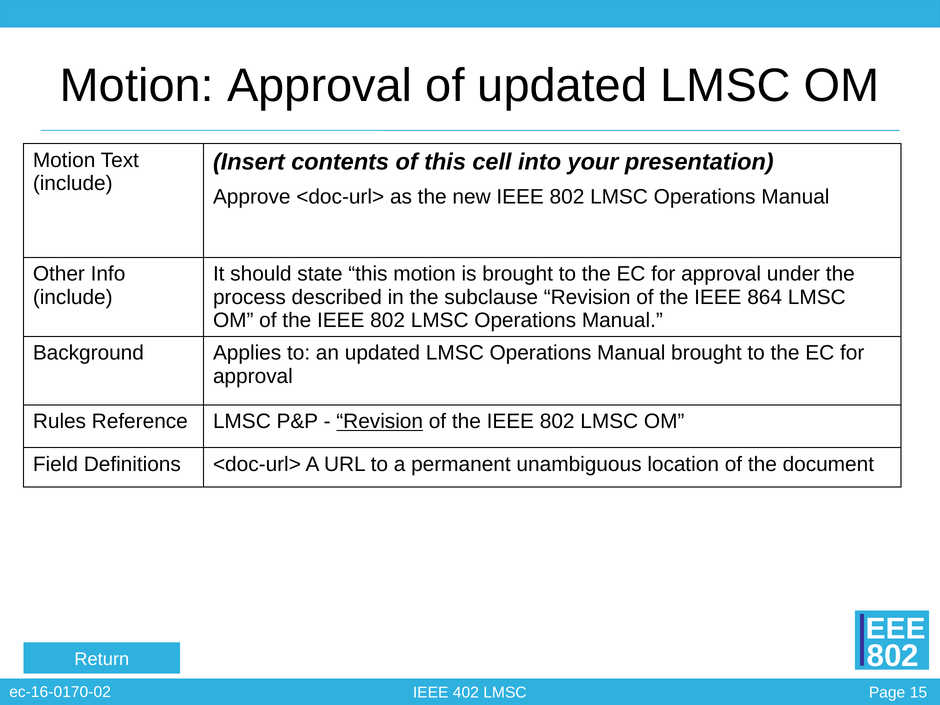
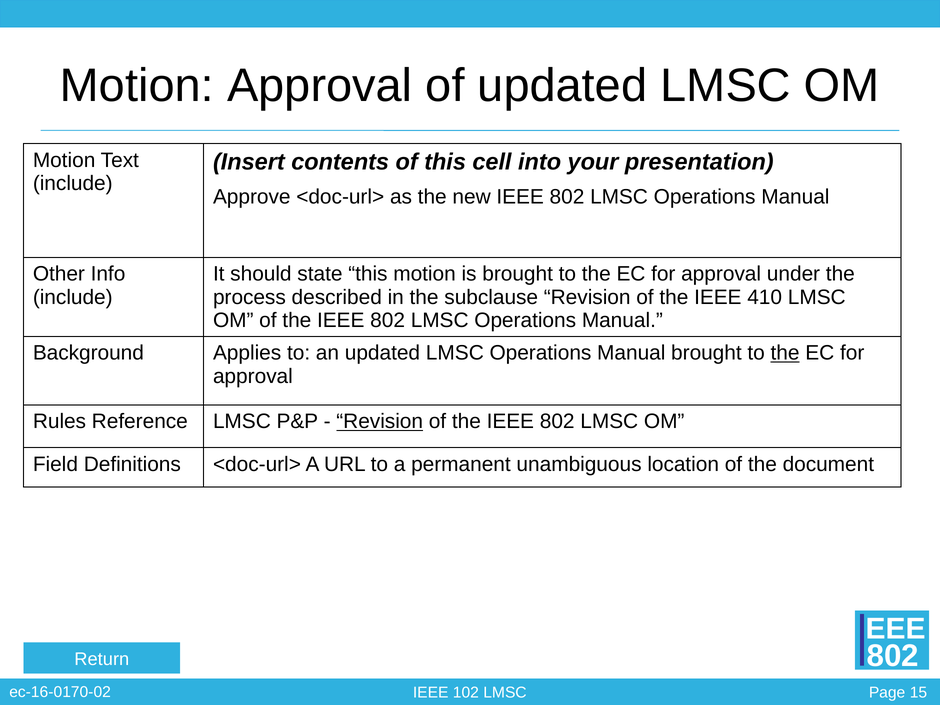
864: 864 -> 410
the at (785, 353) underline: none -> present
402: 402 -> 102
